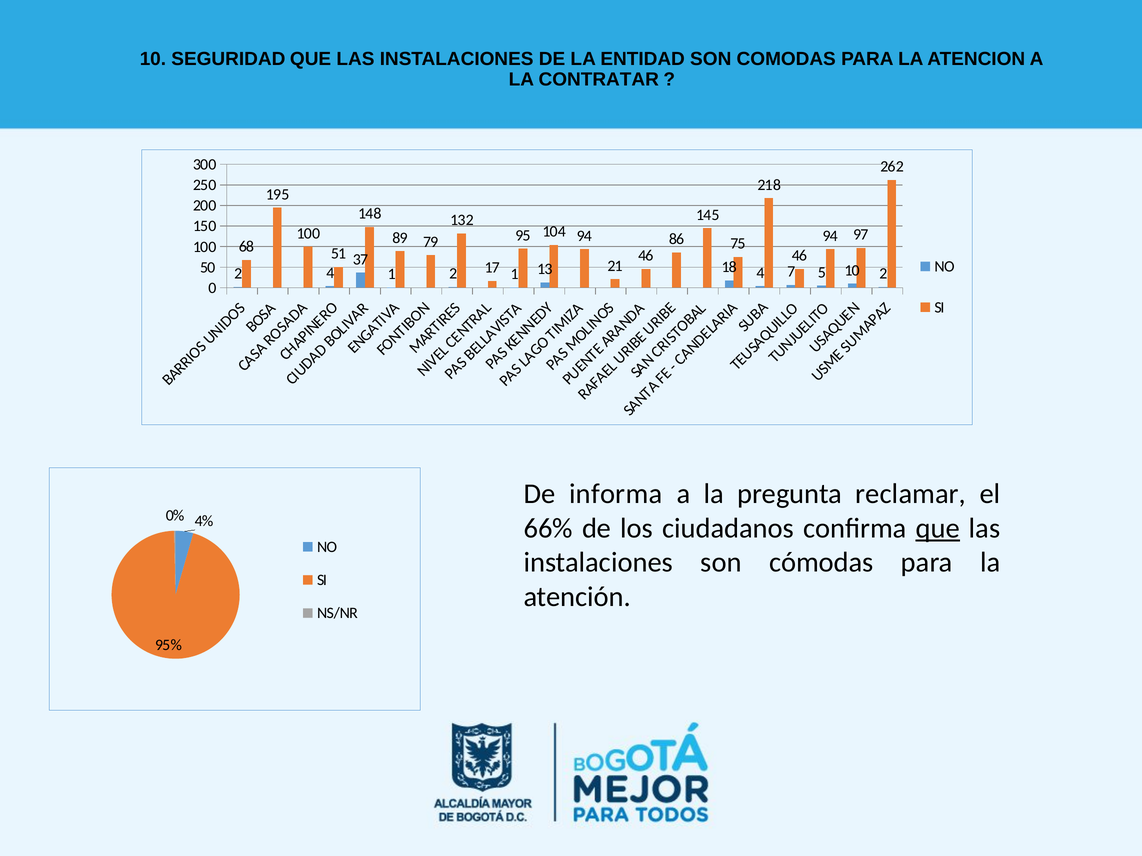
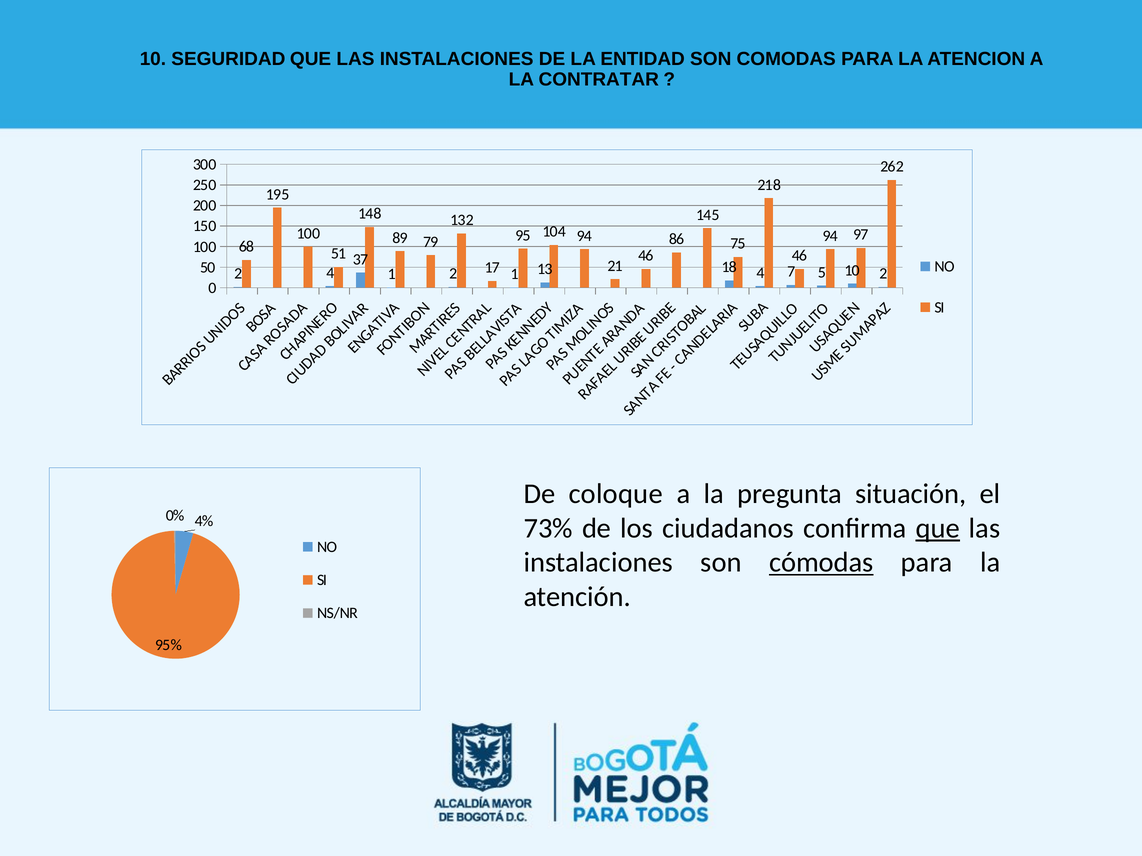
informa: informa -> coloque
reclamar: reclamar -> situación
66%: 66% -> 73%
cómodas underline: none -> present
